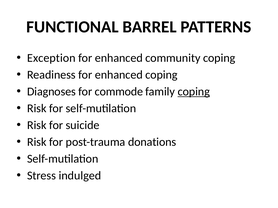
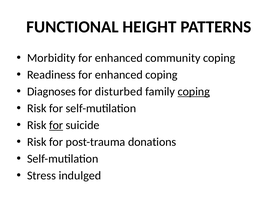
BARREL: BARREL -> HEIGHT
Exception: Exception -> Morbidity
commode: commode -> disturbed
for at (56, 125) underline: none -> present
